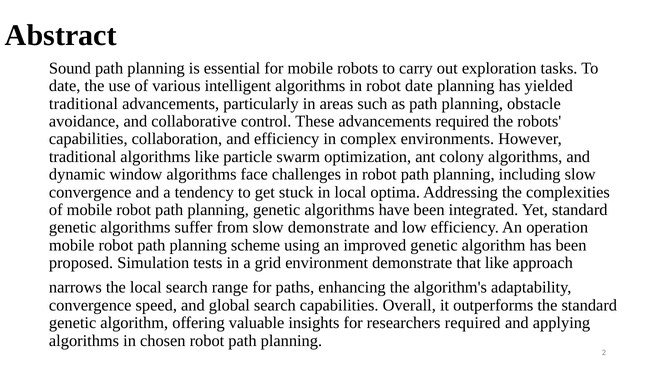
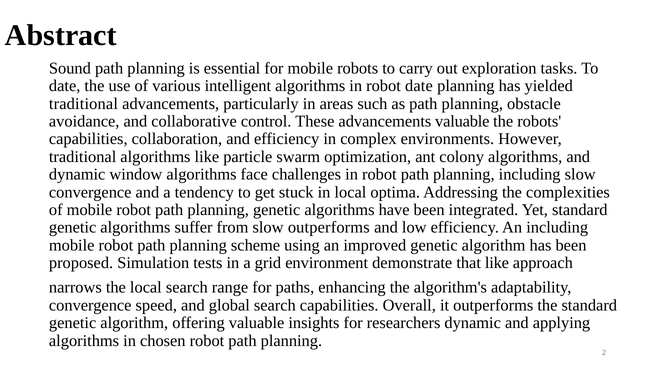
advancements required: required -> valuable
slow demonstrate: demonstrate -> outperforms
An operation: operation -> including
researchers required: required -> dynamic
